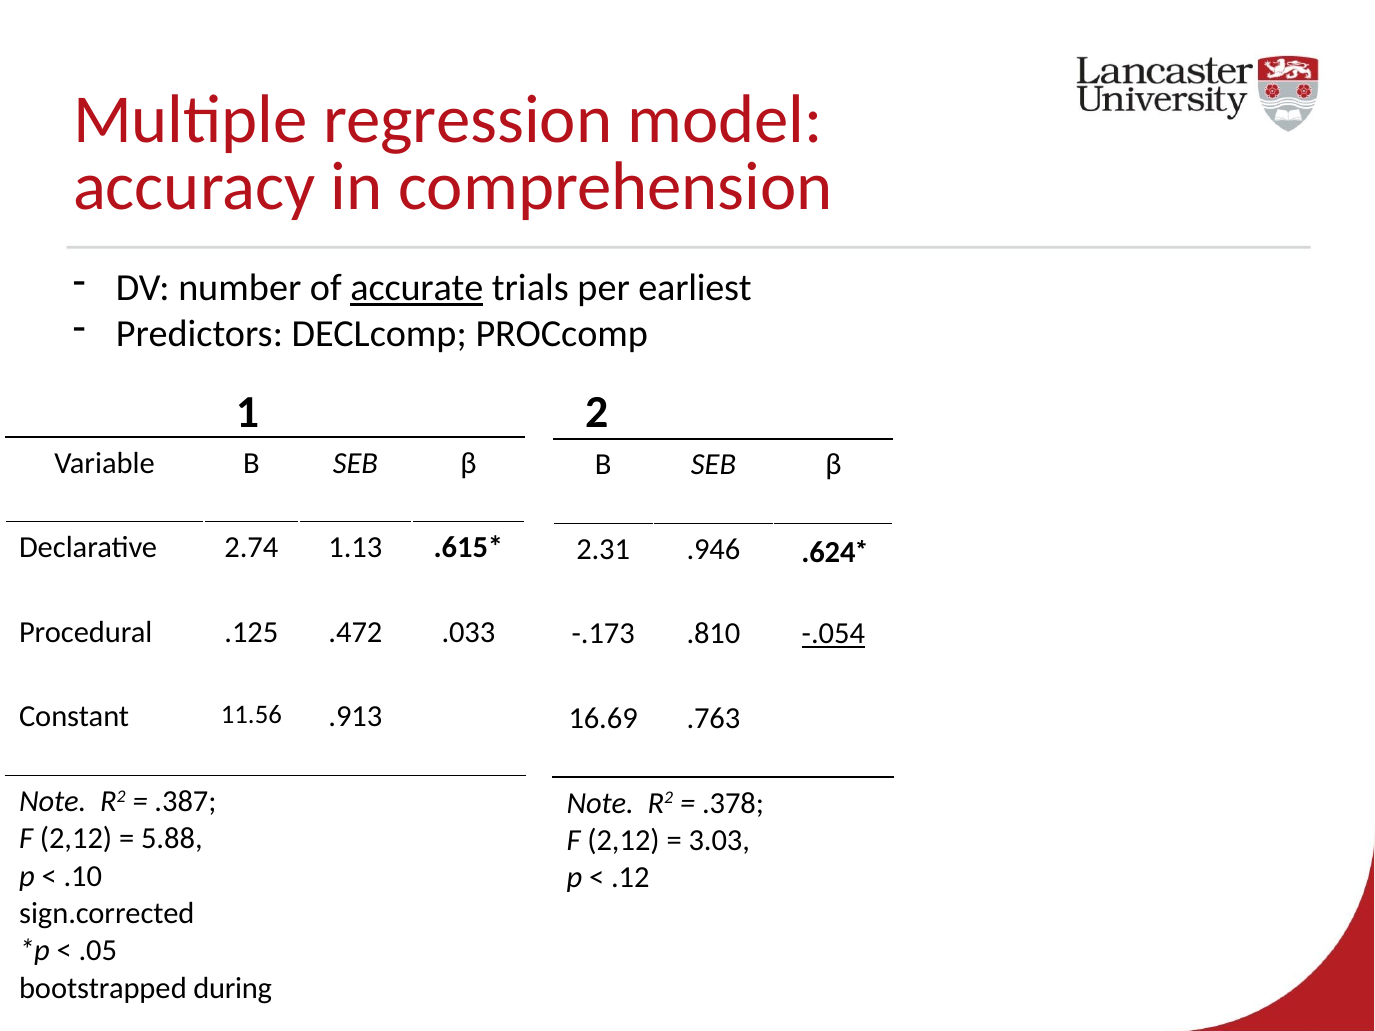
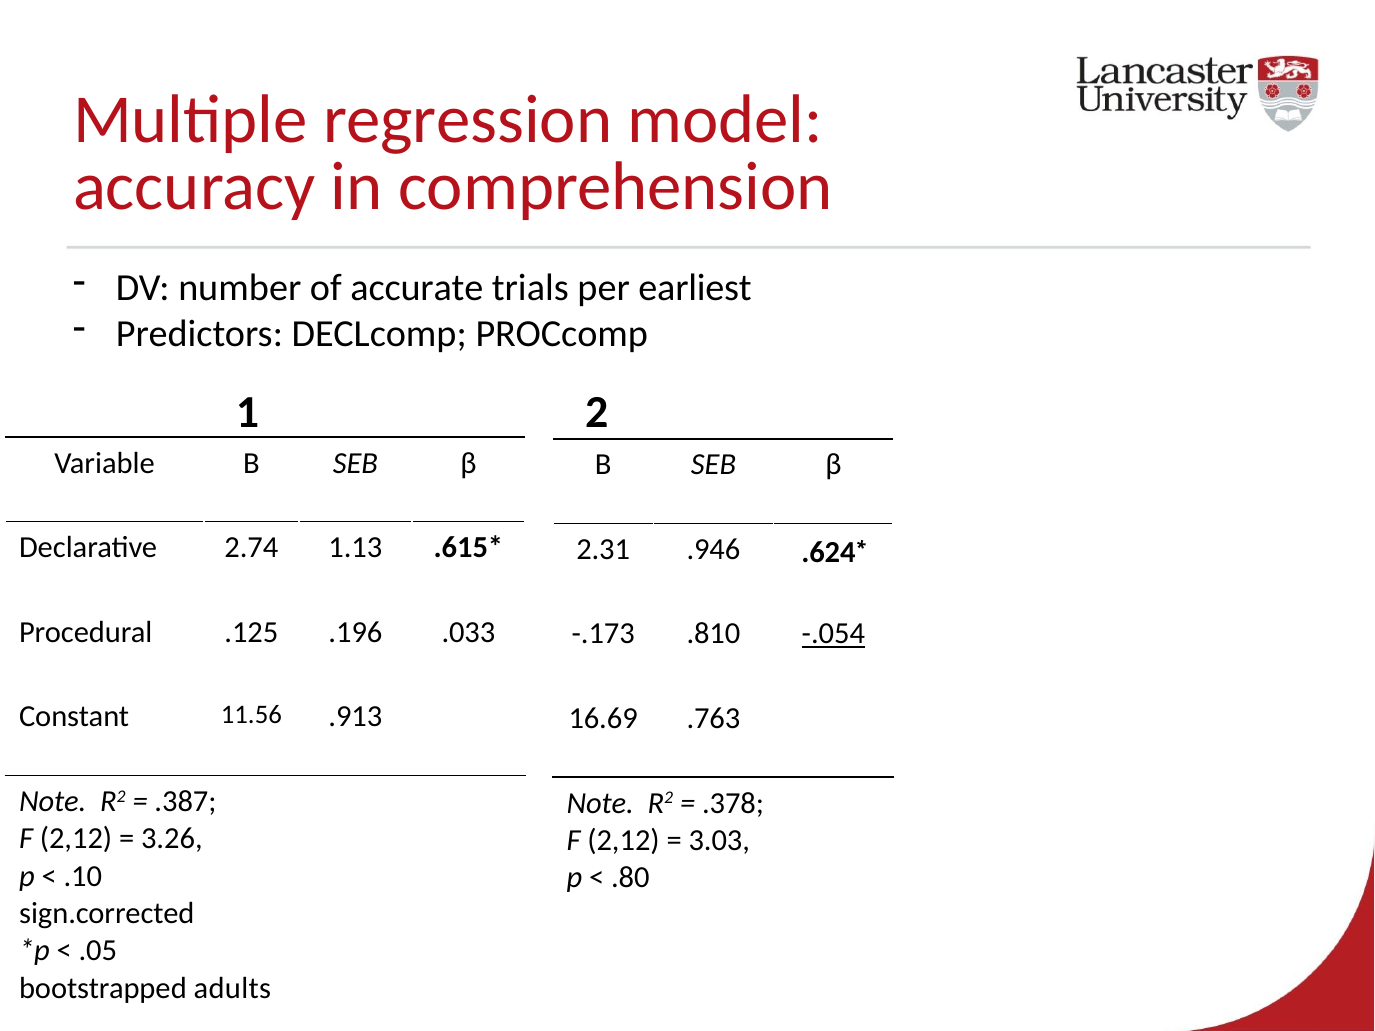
accurate underline: present -> none
.472: .472 -> .196
5.88: 5.88 -> 3.26
.12: .12 -> .80
during: during -> adults
